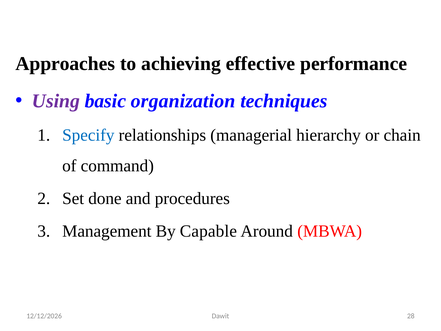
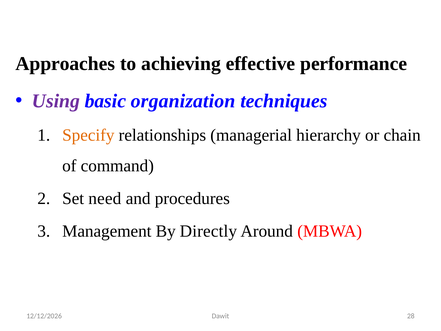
Specify colour: blue -> orange
done: done -> need
Capable: Capable -> Directly
